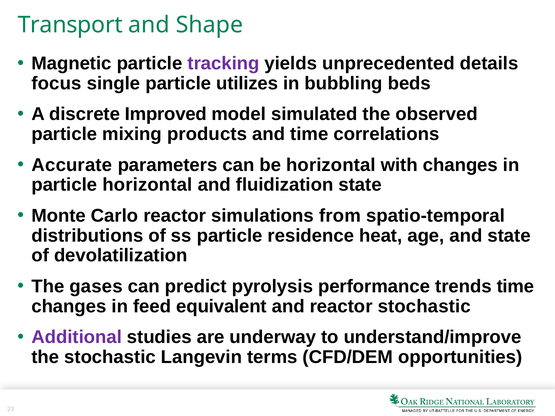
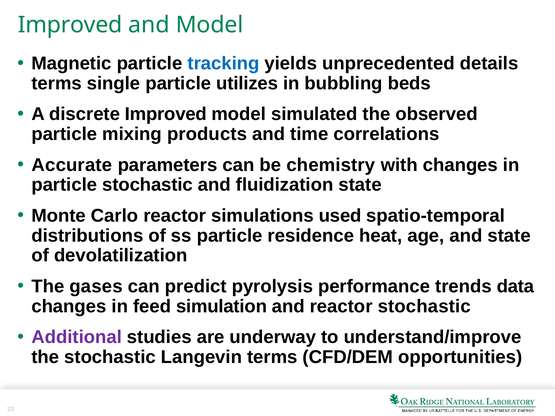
Transport at (70, 25): Transport -> Improved
and Shape: Shape -> Model
tracking colour: purple -> blue
focus at (56, 84): focus -> terms
be horizontal: horizontal -> chemistry
particle horizontal: horizontal -> stochastic
from: from -> used
trends time: time -> data
equivalent: equivalent -> simulation
